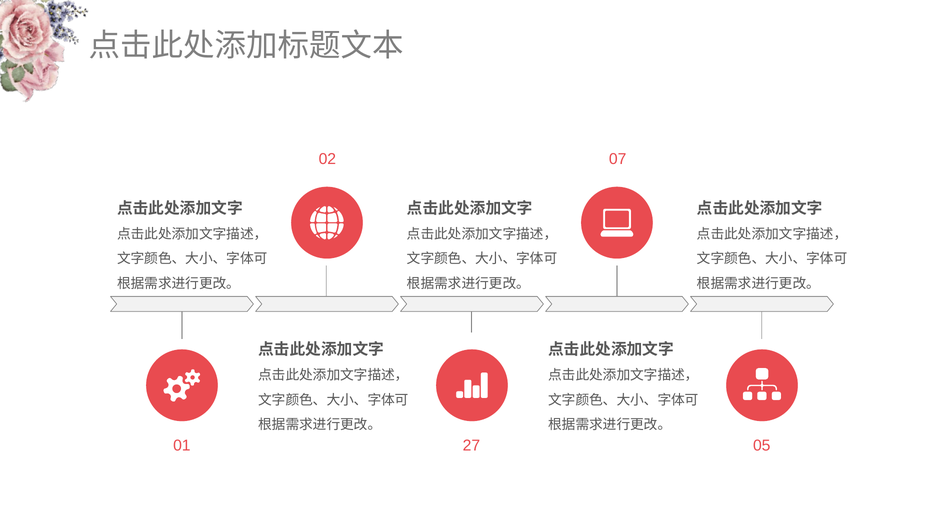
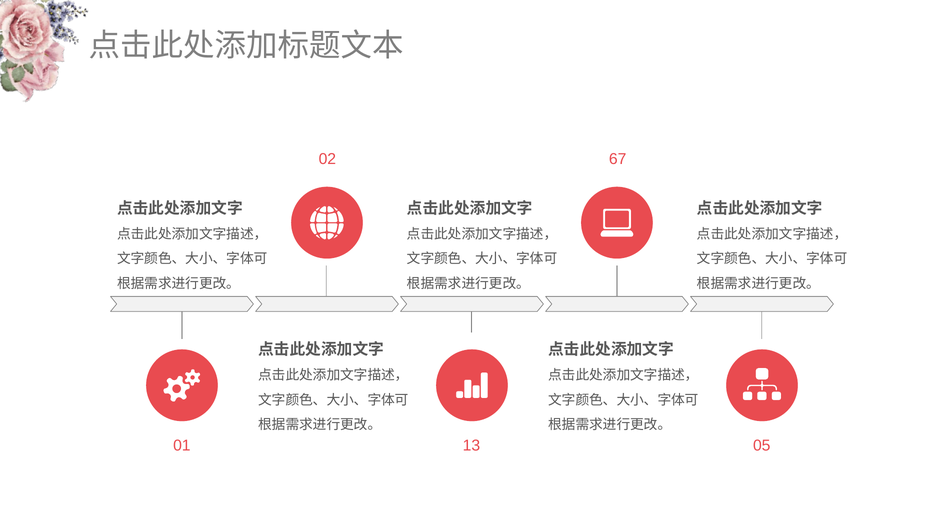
07: 07 -> 67
27: 27 -> 13
